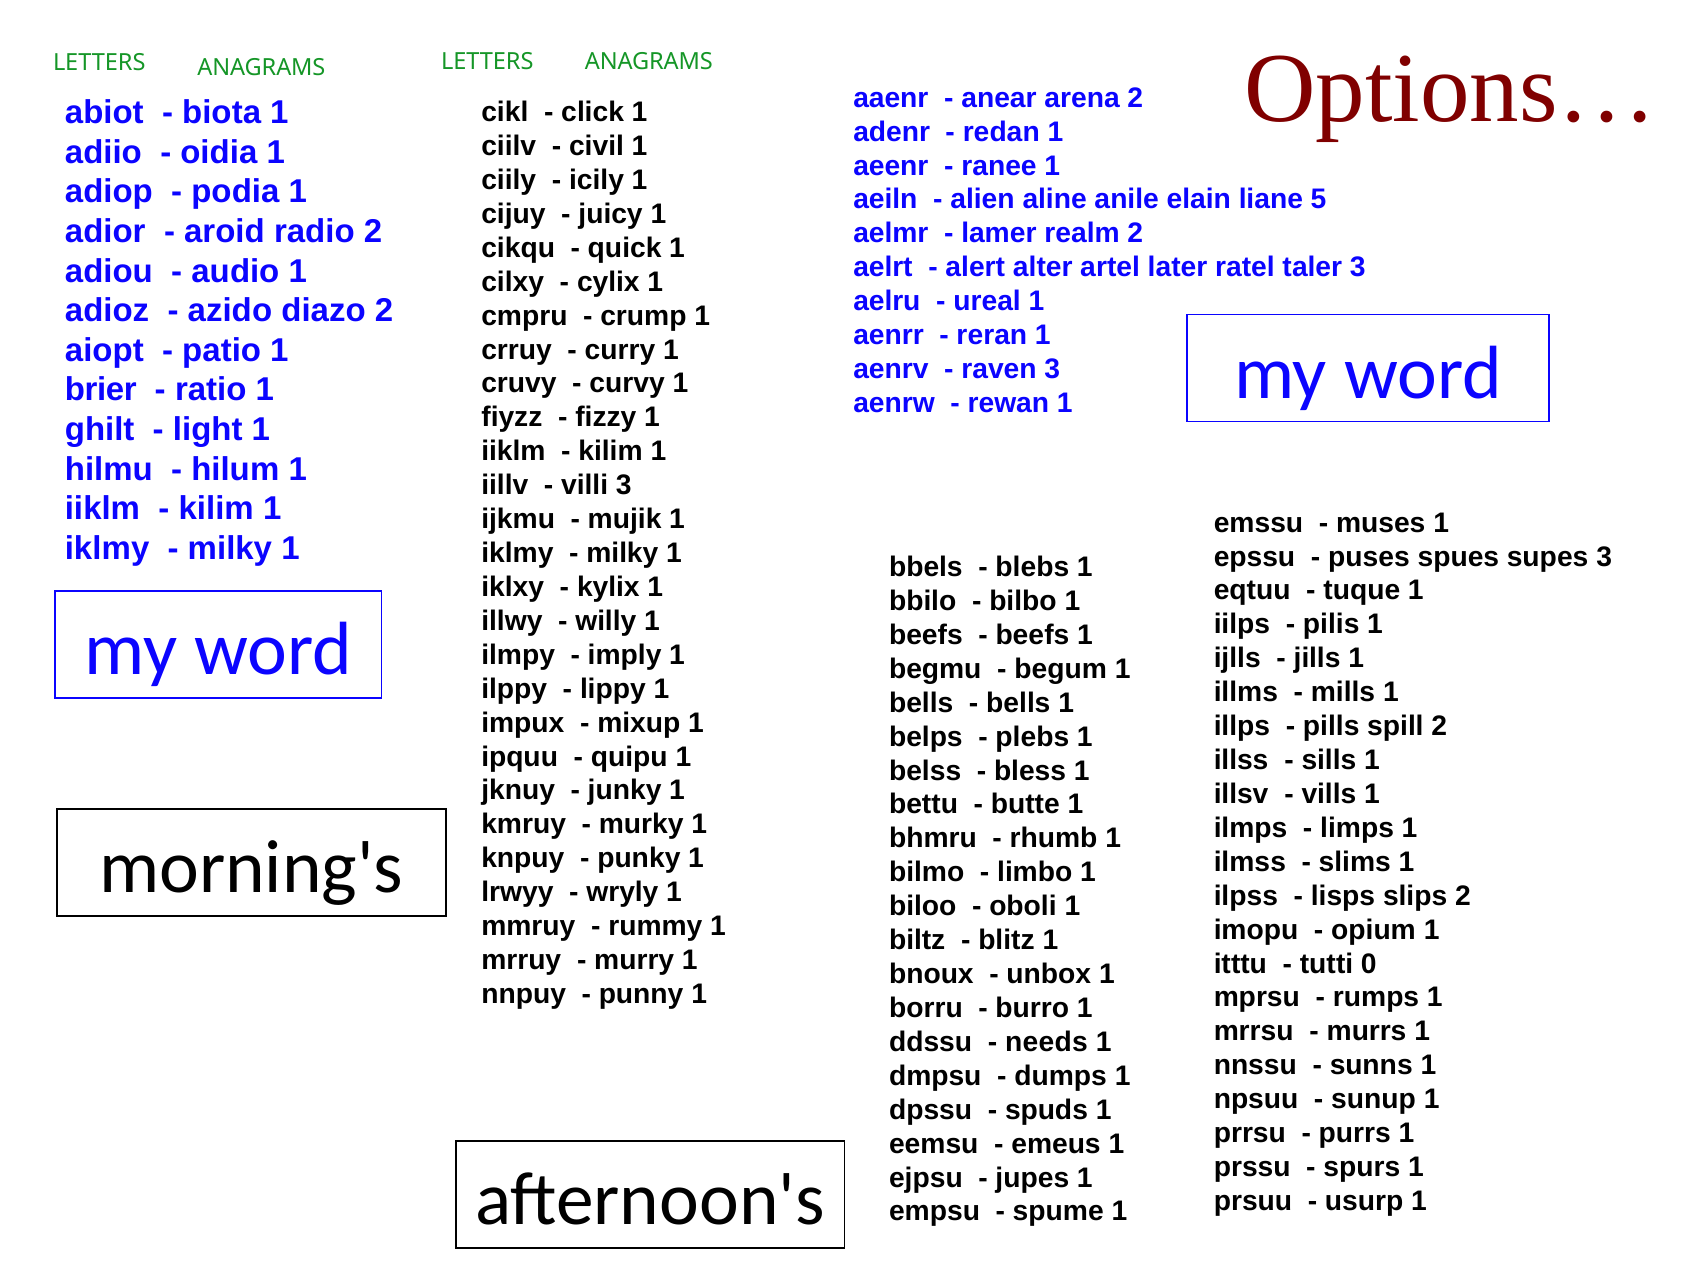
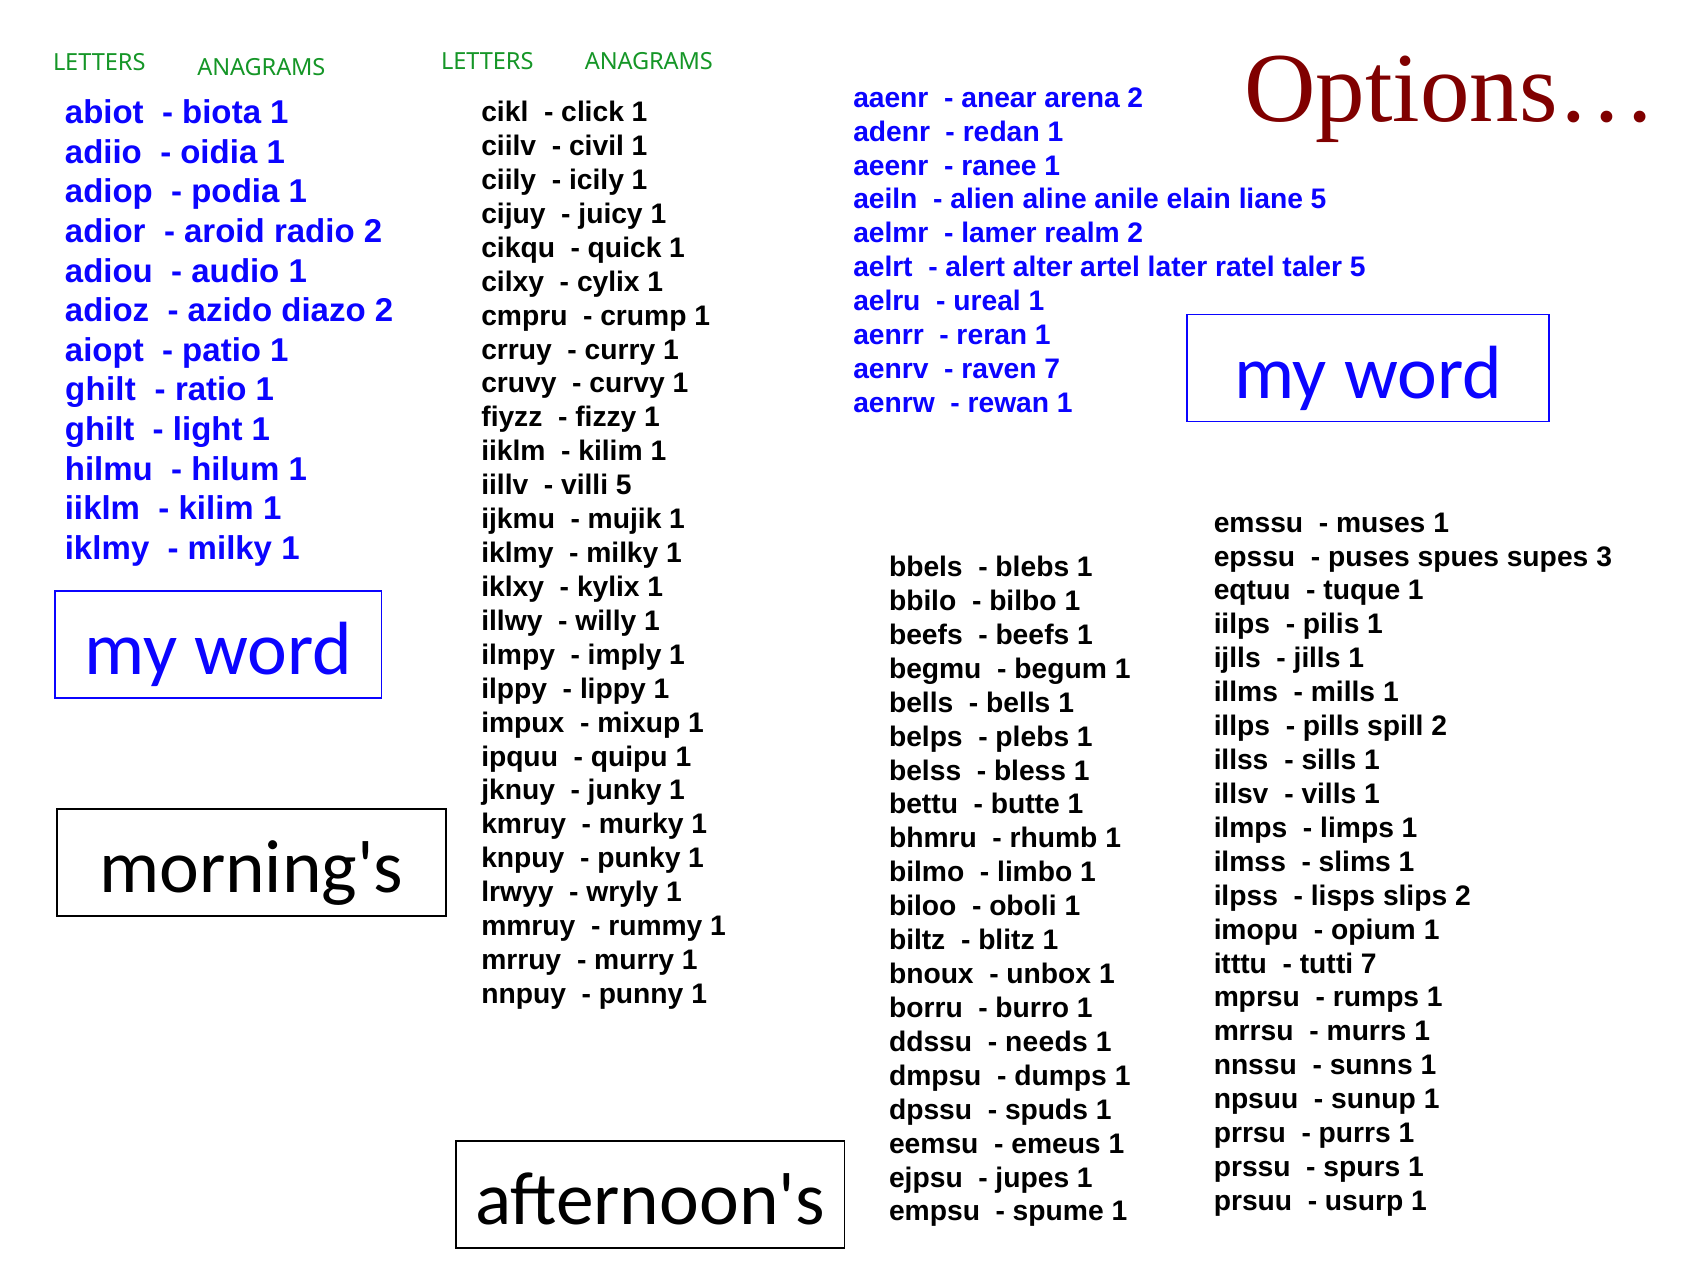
taler 3: 3 -> 5
raven 3: 3 -> 7
brier at (101, 390): brier -> ghilt
villi 3: 3 -> 5
tutti 0: 0 -> 7
